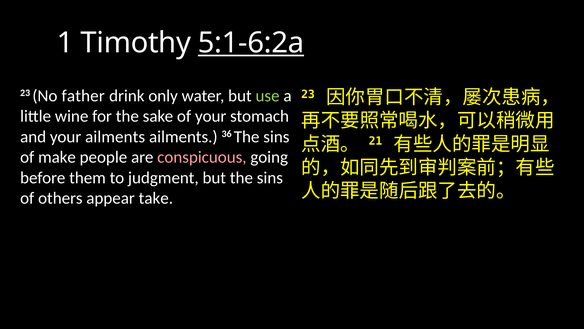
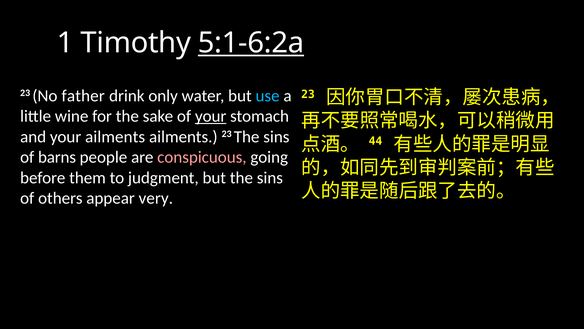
use colour: light green -> light blue
your at (211, 116) underline: none -> present
ailments 36: 36 -> 23
21: 21 -> 44
make: make -> barns
take: take -> very
